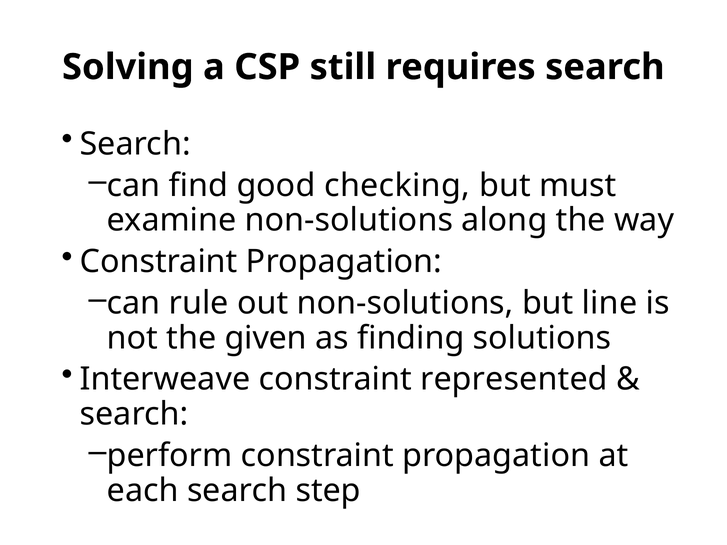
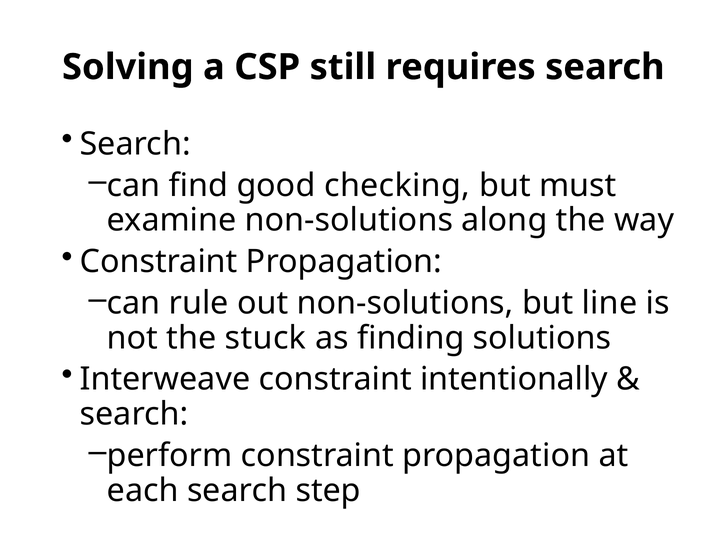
given: given -> stuck
represented: represented -> intentionally
